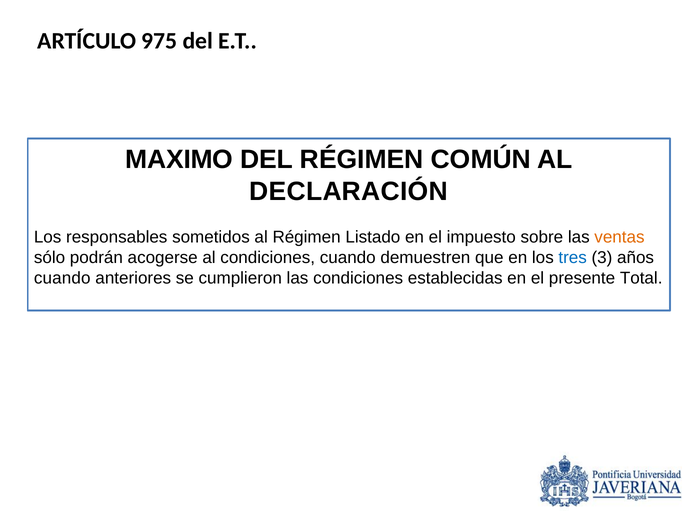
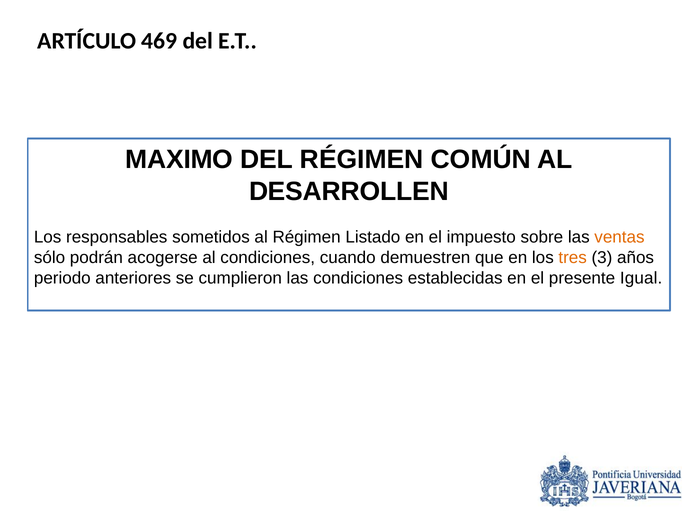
975: 975 -> 469
DECLARACIÓN: DECLARACIÓN -> DESARROLLEN
tres colour: blue -> orange
cuando at (62, 278): cuando -> periodo
Total: Total -> Igual
